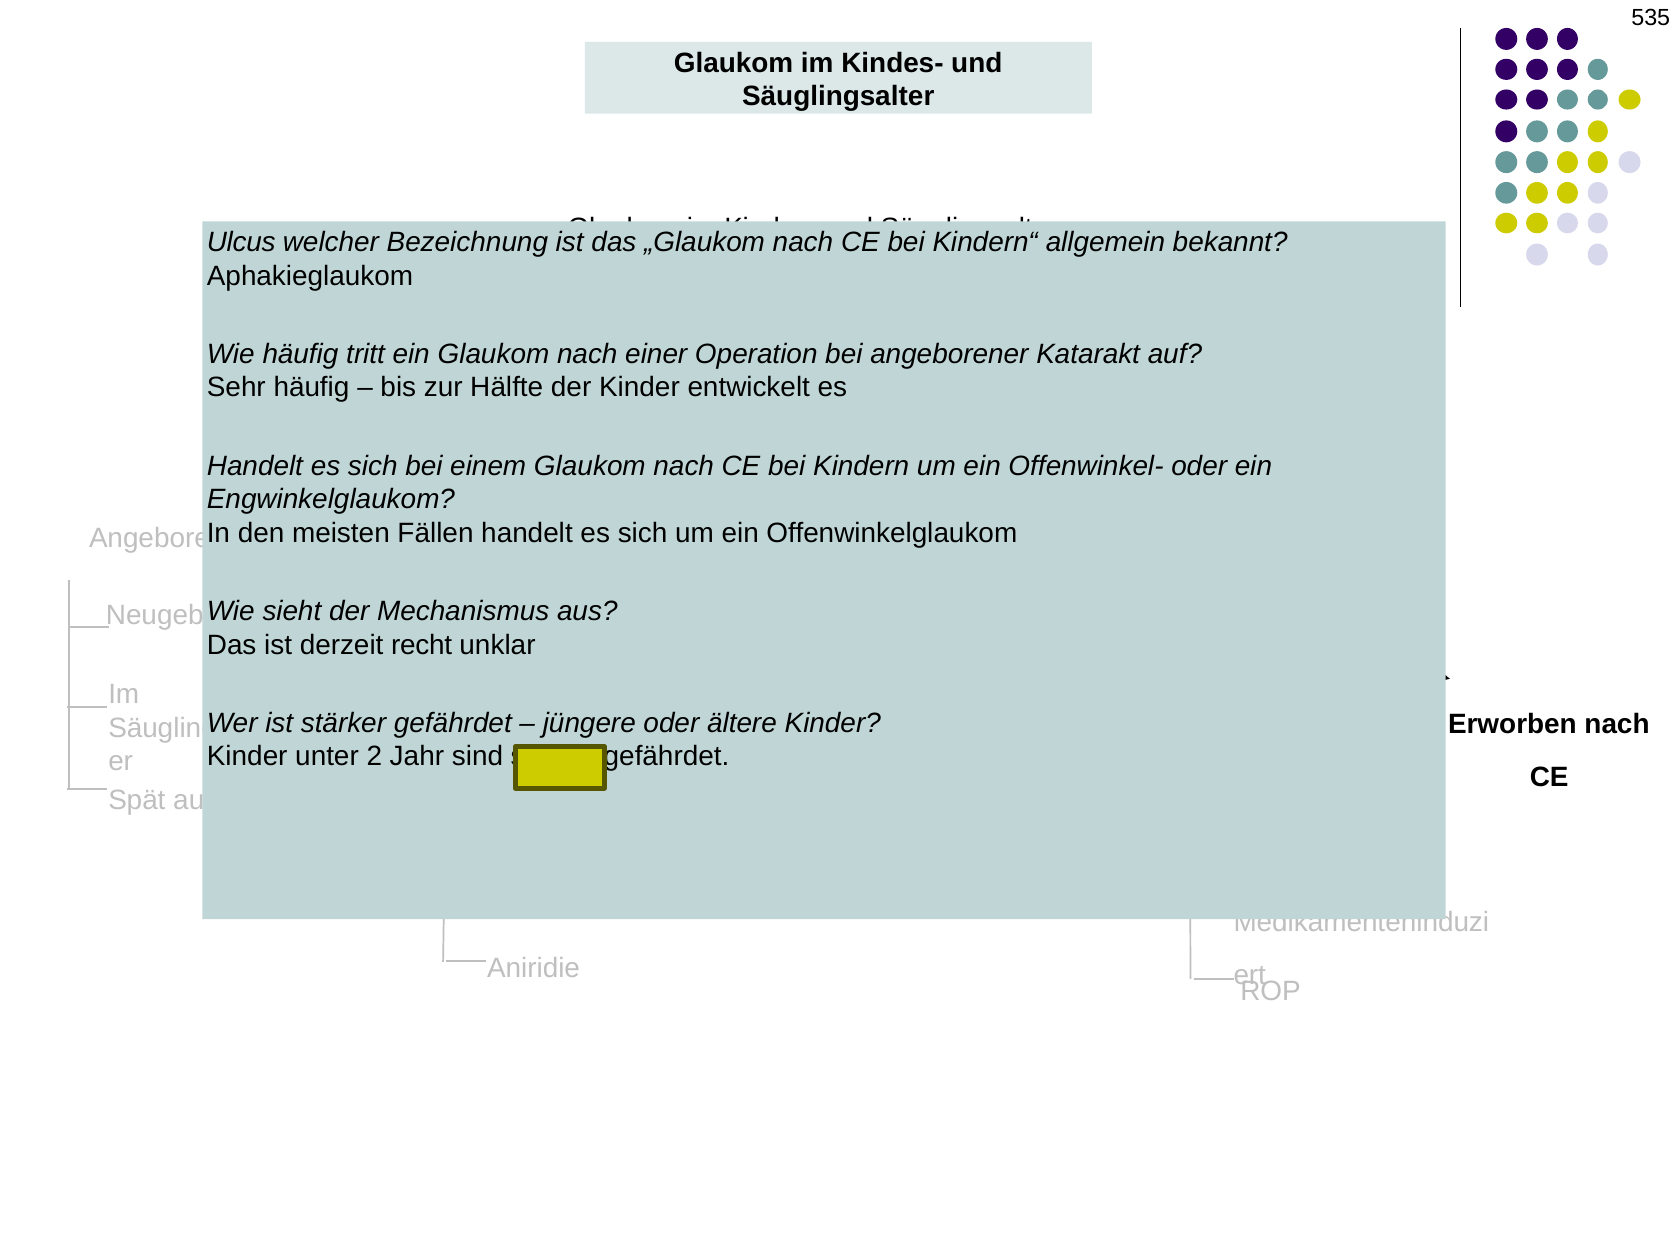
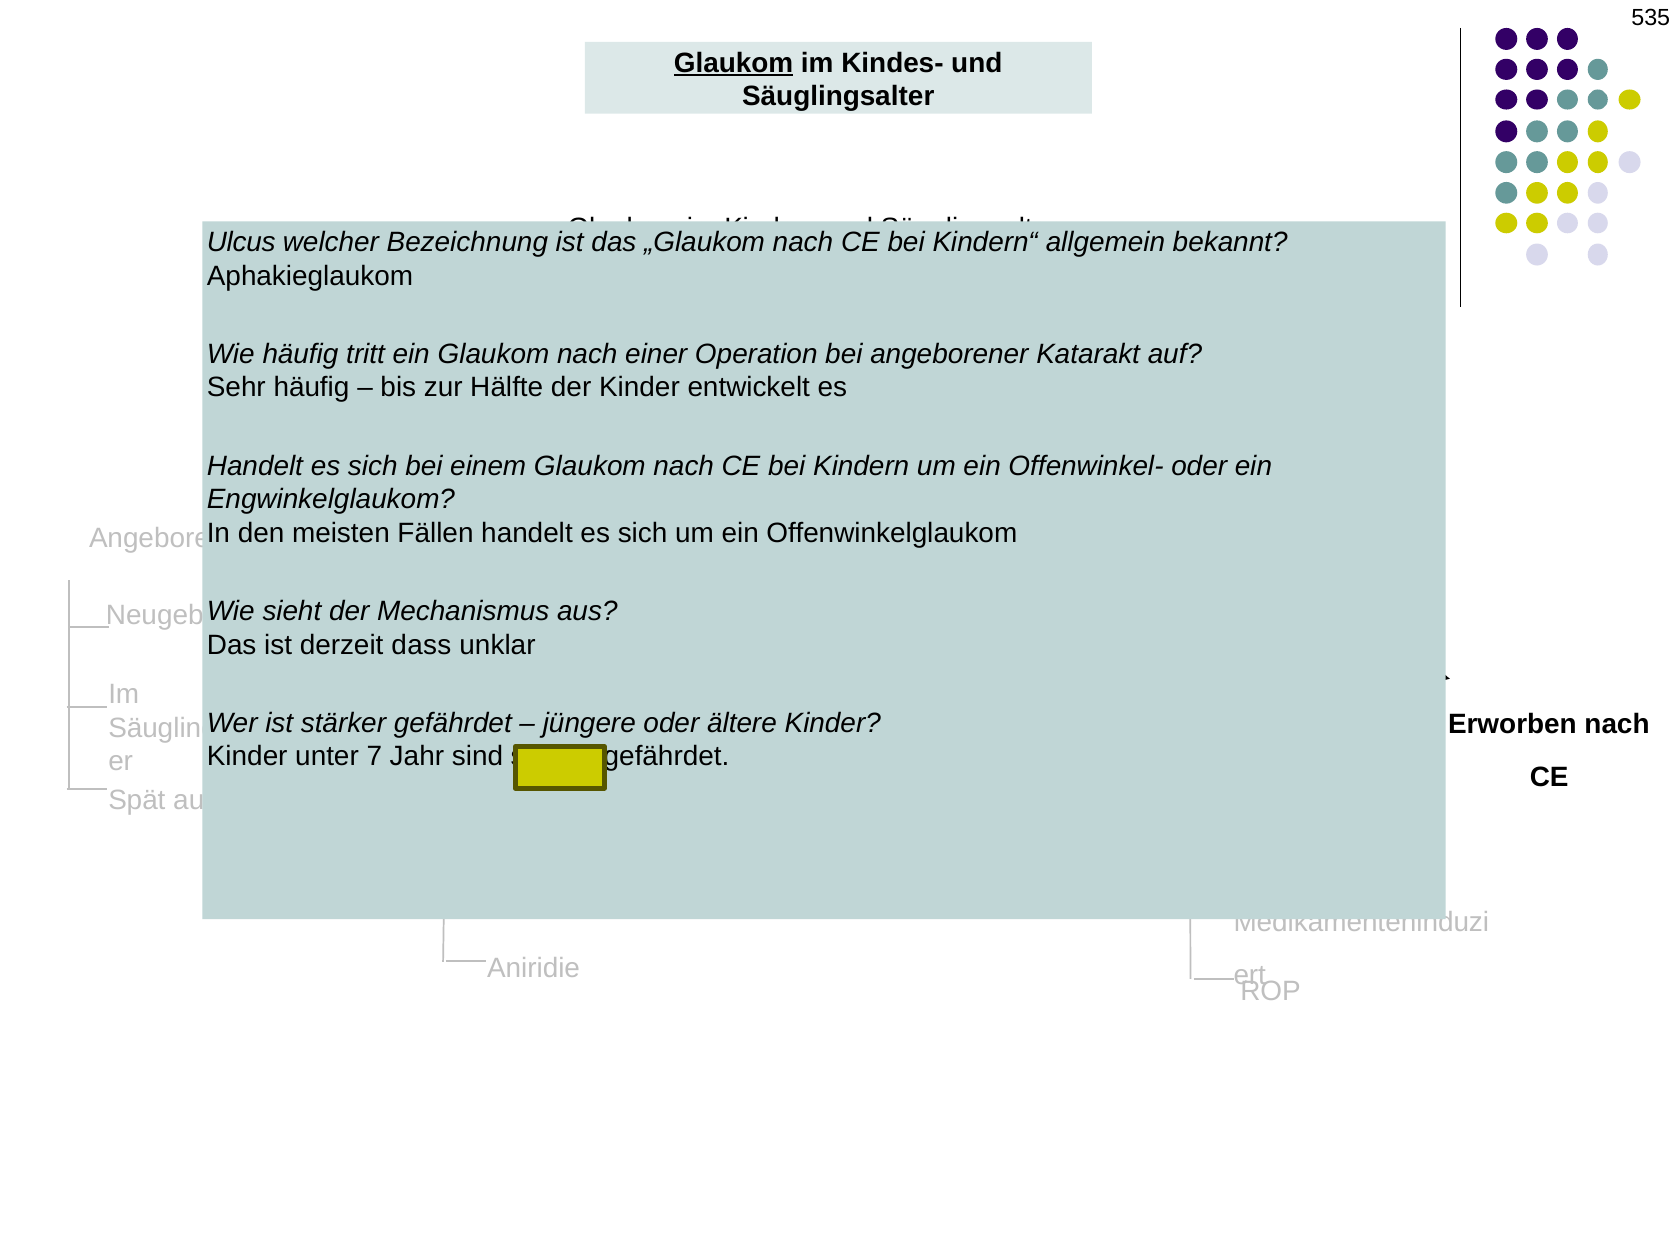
Glaukom at (734, 63) underline: none -> present
recht: recht -> dass
2: 2 -> 7
